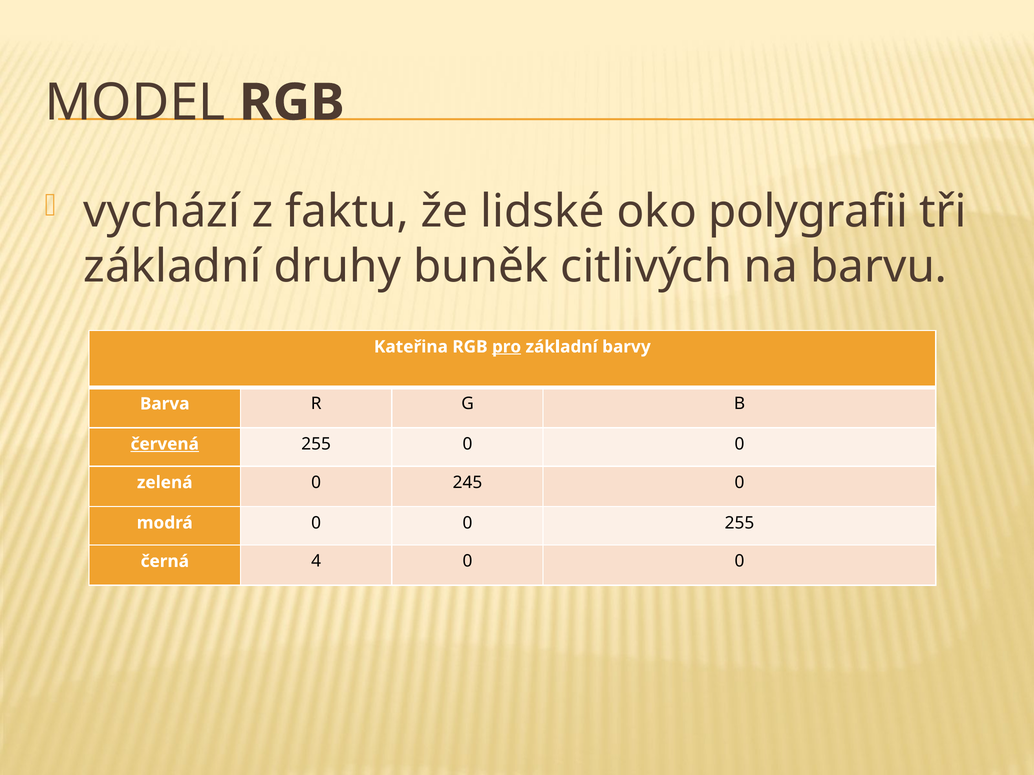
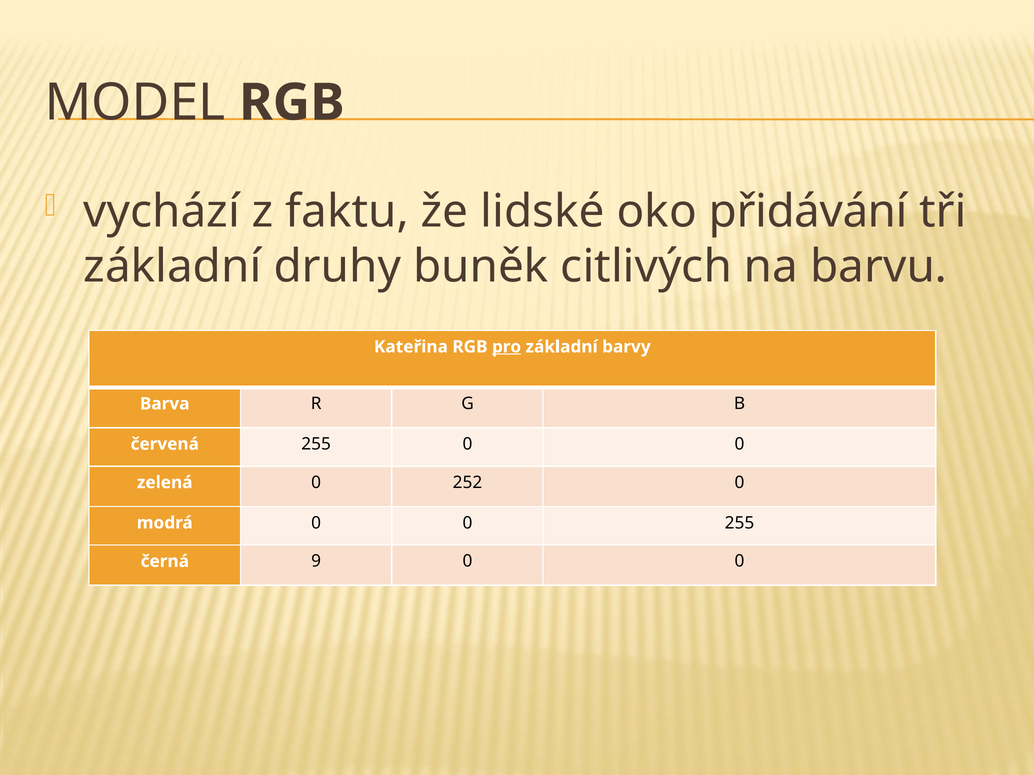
polygrafii: polygrafii -> přidávání
červená underline: present -> none
245: 245 -> 252
4: 4 -> 9
